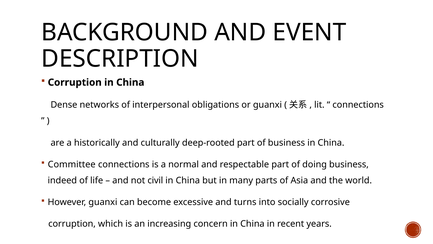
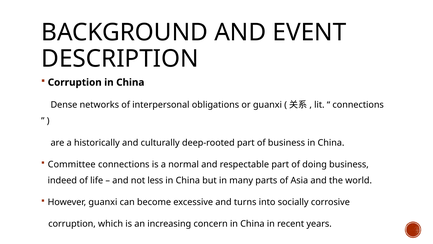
civil: civil -> less
